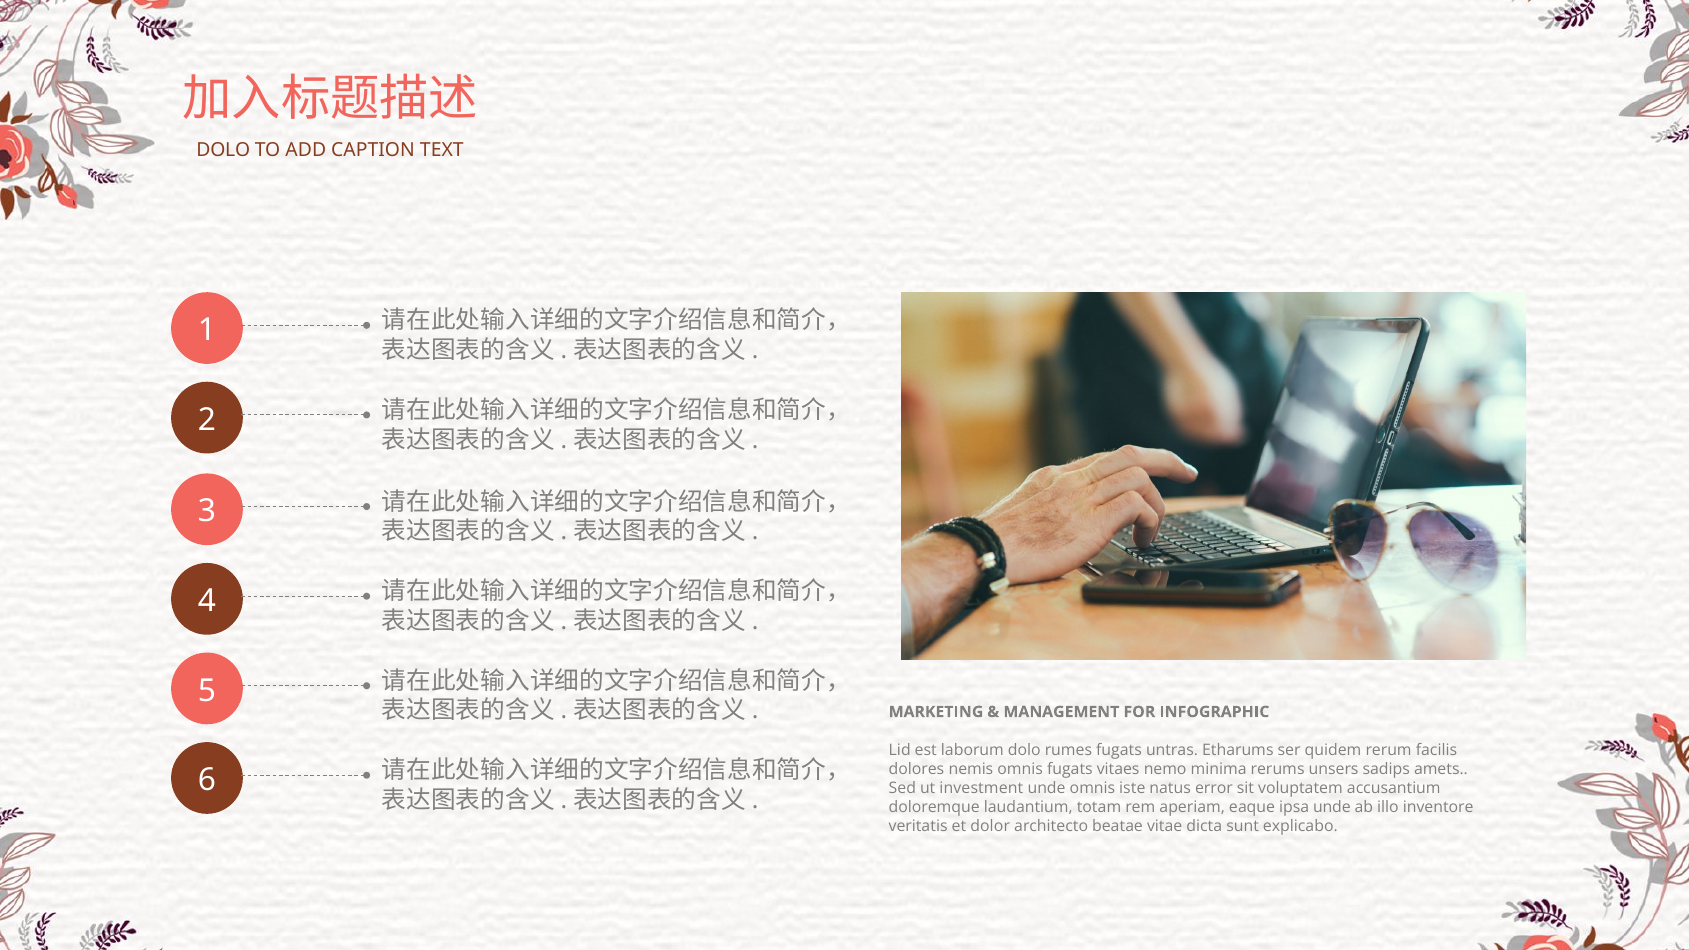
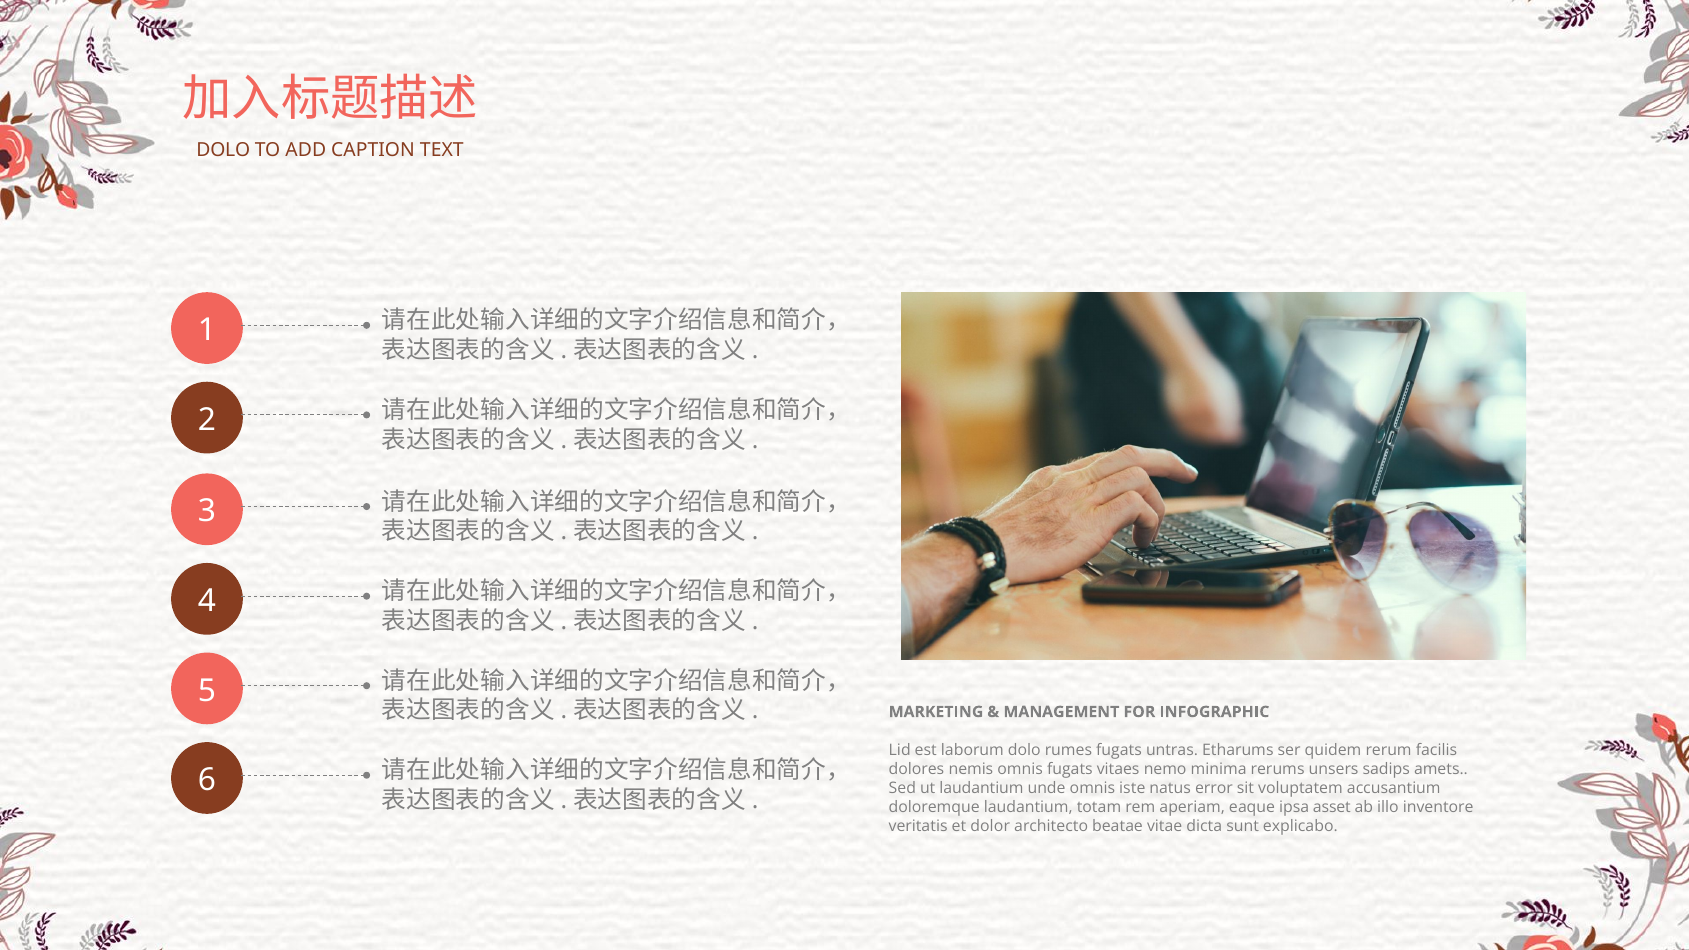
ut investment: investment -> laudantium
ipsa unde: unde -> asset
